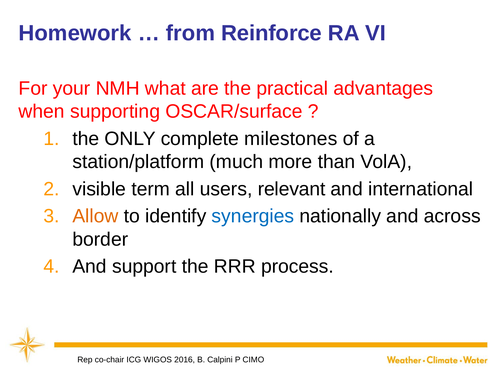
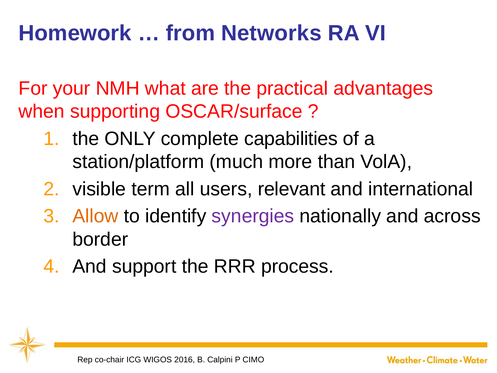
Reinforce: Reinforce -> Networks
milestones: milestones -> capabilities
synergies colour: blue -> purple
